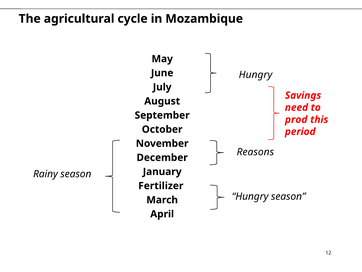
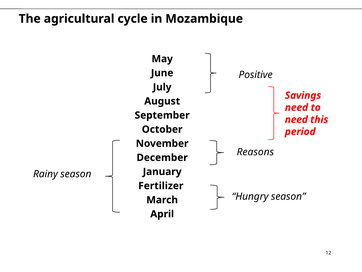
Hungry at (256, 75): Hungry -> Positive
prod at (296, 119): prod -> need
